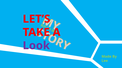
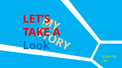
Look colour: purple -> blue
